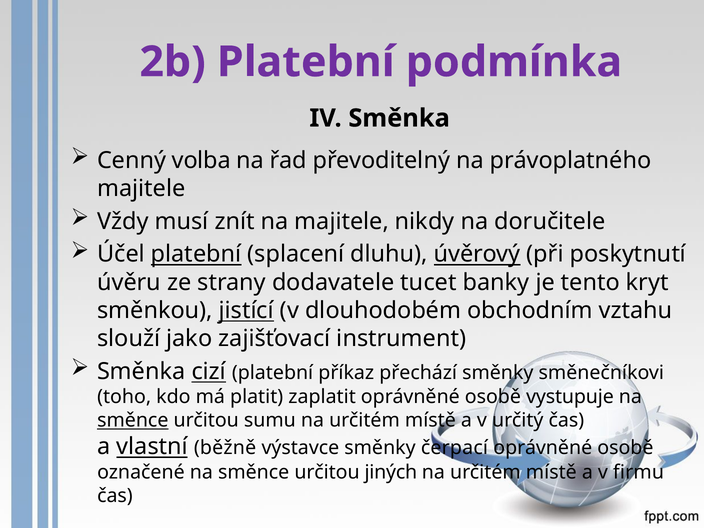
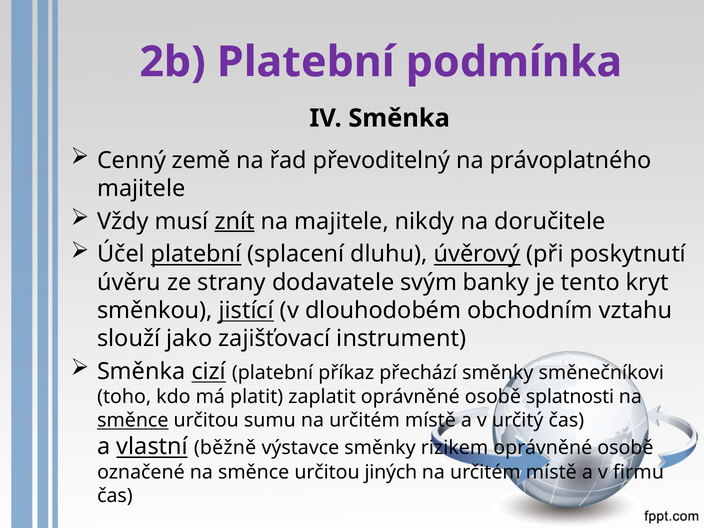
volba: volba -> země
znít underline: none -> present
tucet: tucet -> svým
vystupuje: vystupuje -> splatnosti
čerpací: čerpací -> rizikem
